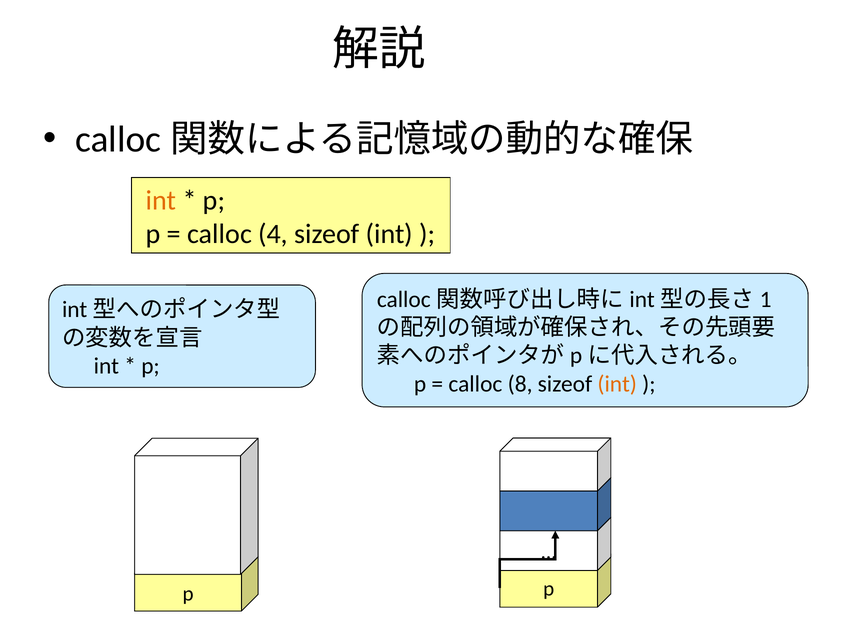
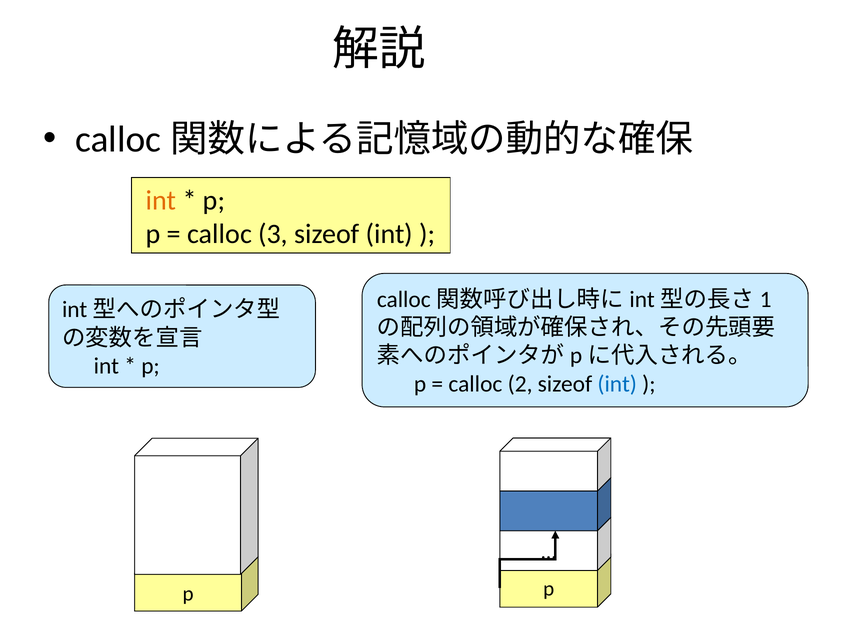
4: 4 -> 3
8: 8 -> 2
int at (617, 384) colour: orange -> blue
